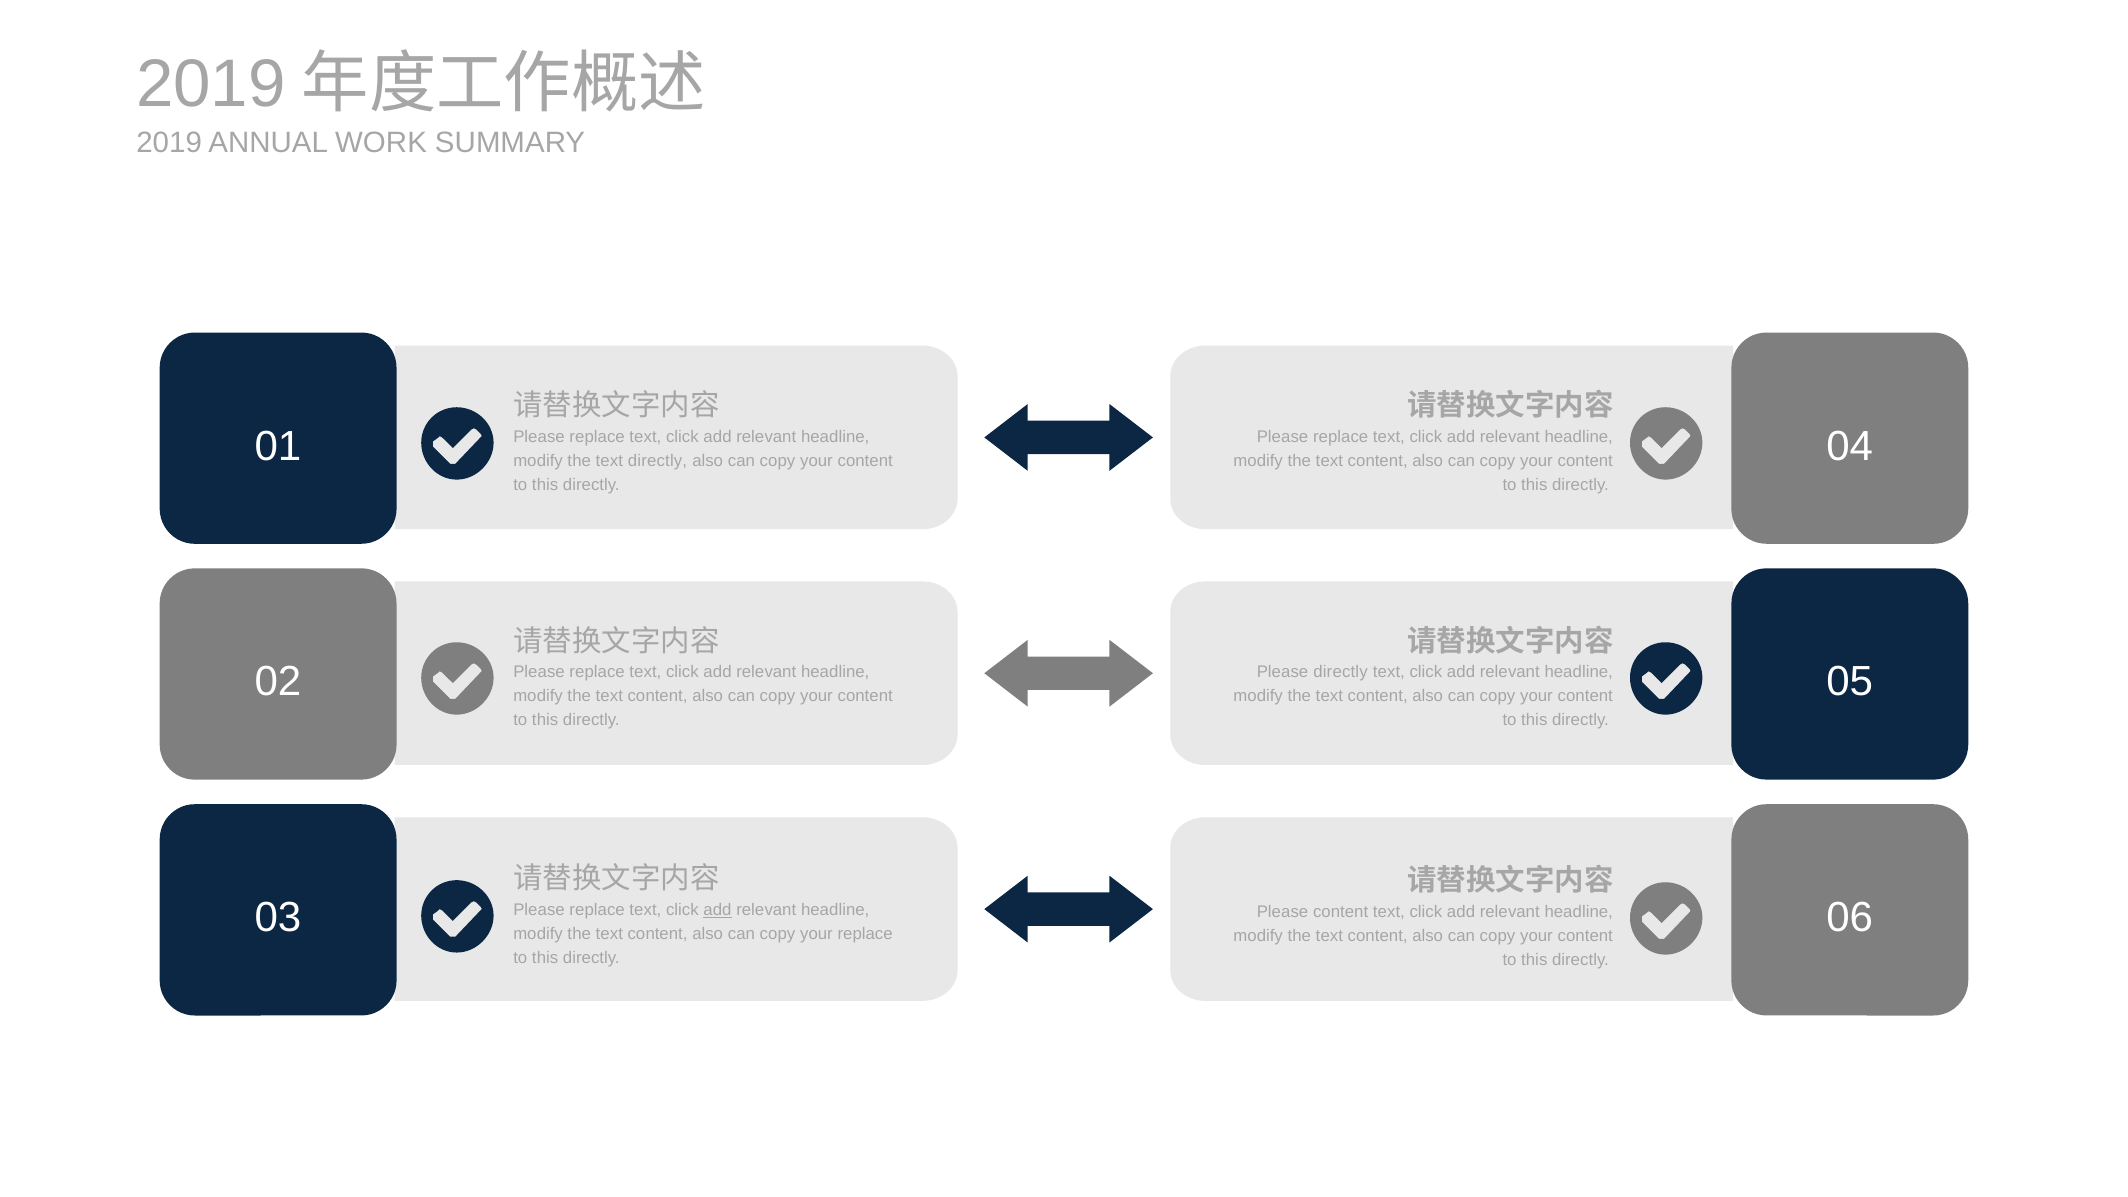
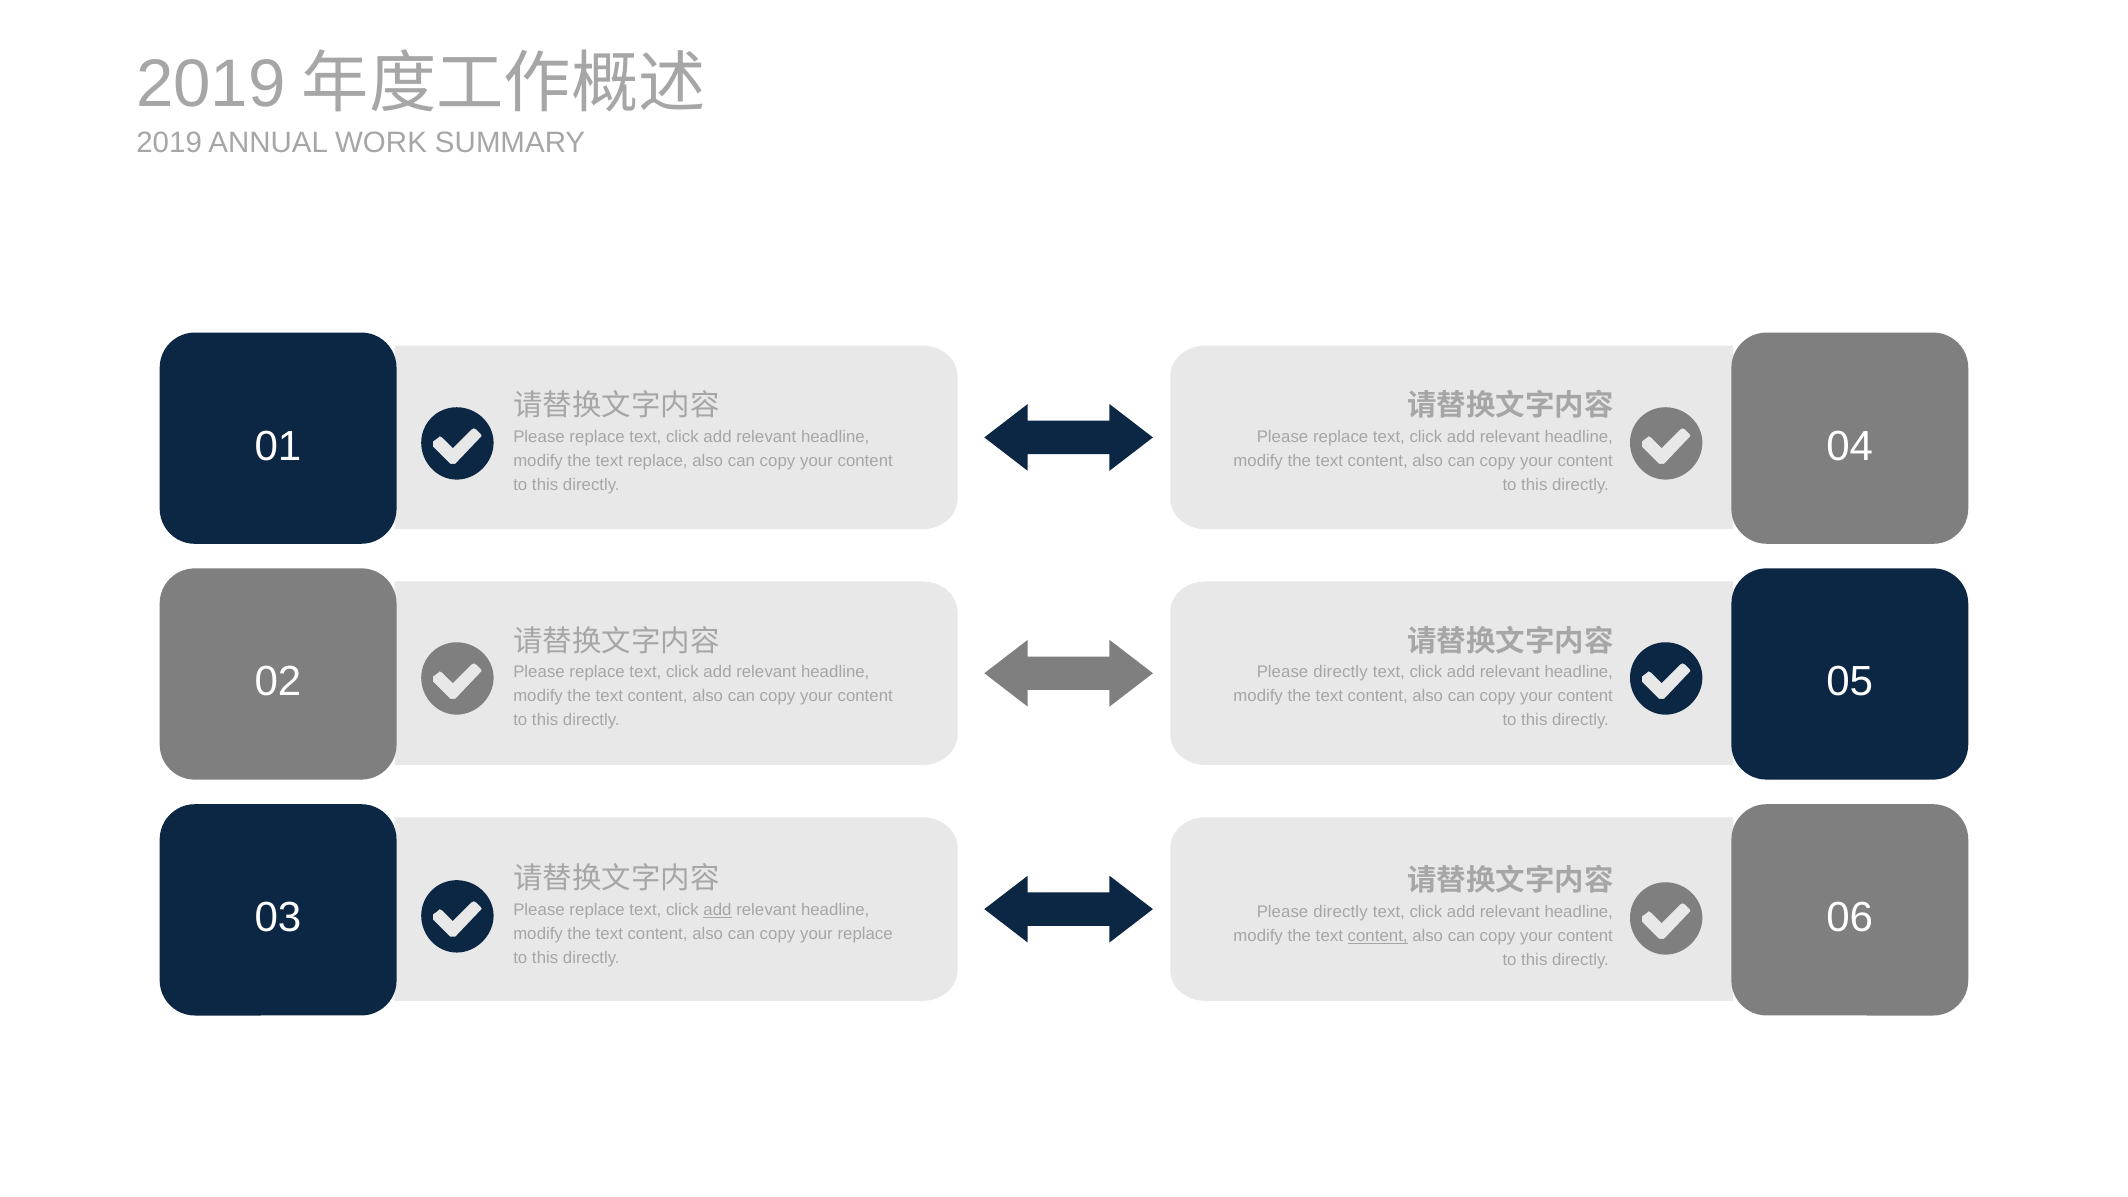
text directly: directly -> replace
content at (1341, 912): content -> directly
content at (1378, 936) underline: none -> present
